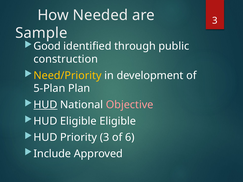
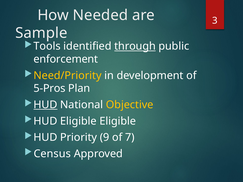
Good: Good -> Tools
through underline: none -> present
construction: construction -> enforcement
5-Plan: 5-Plan -> 5-Pros
Objective colour: pink -> yellow
Priority 3: 3 -> 9
6: 6 -> 7
Include: Include -> Census
